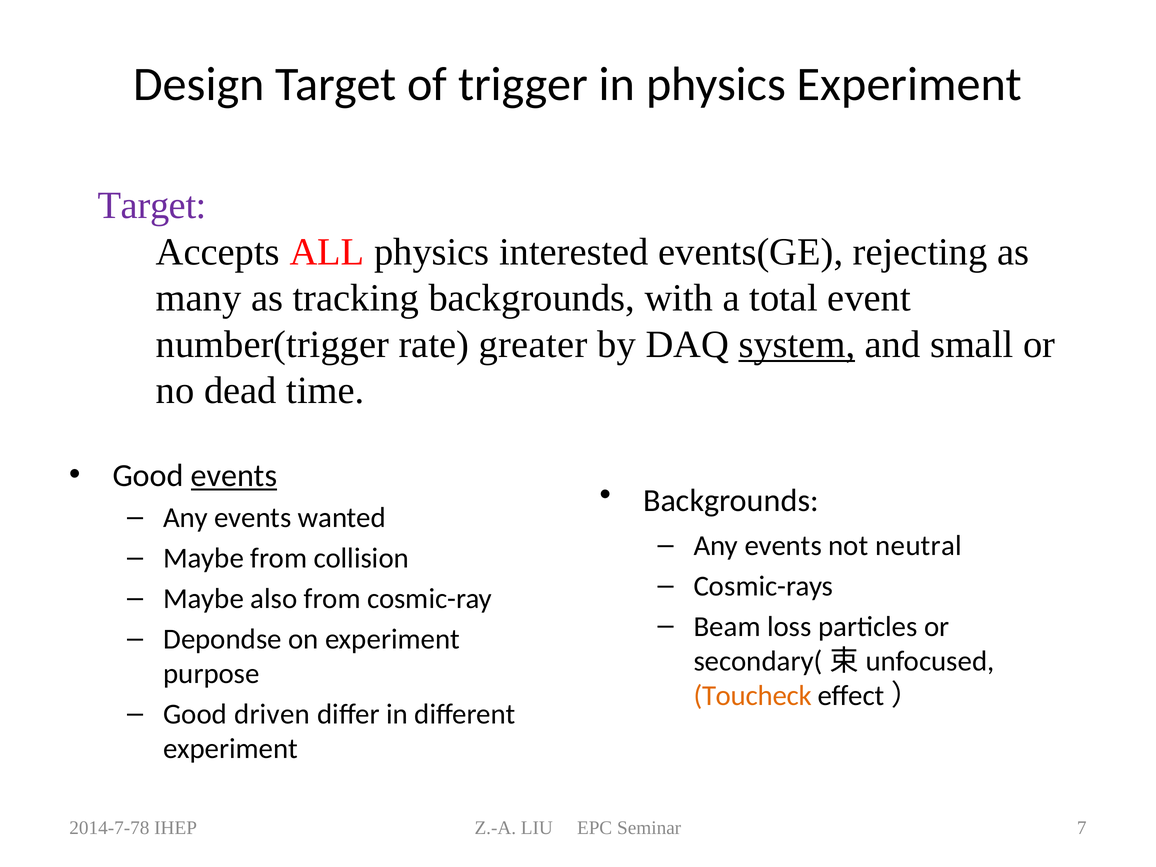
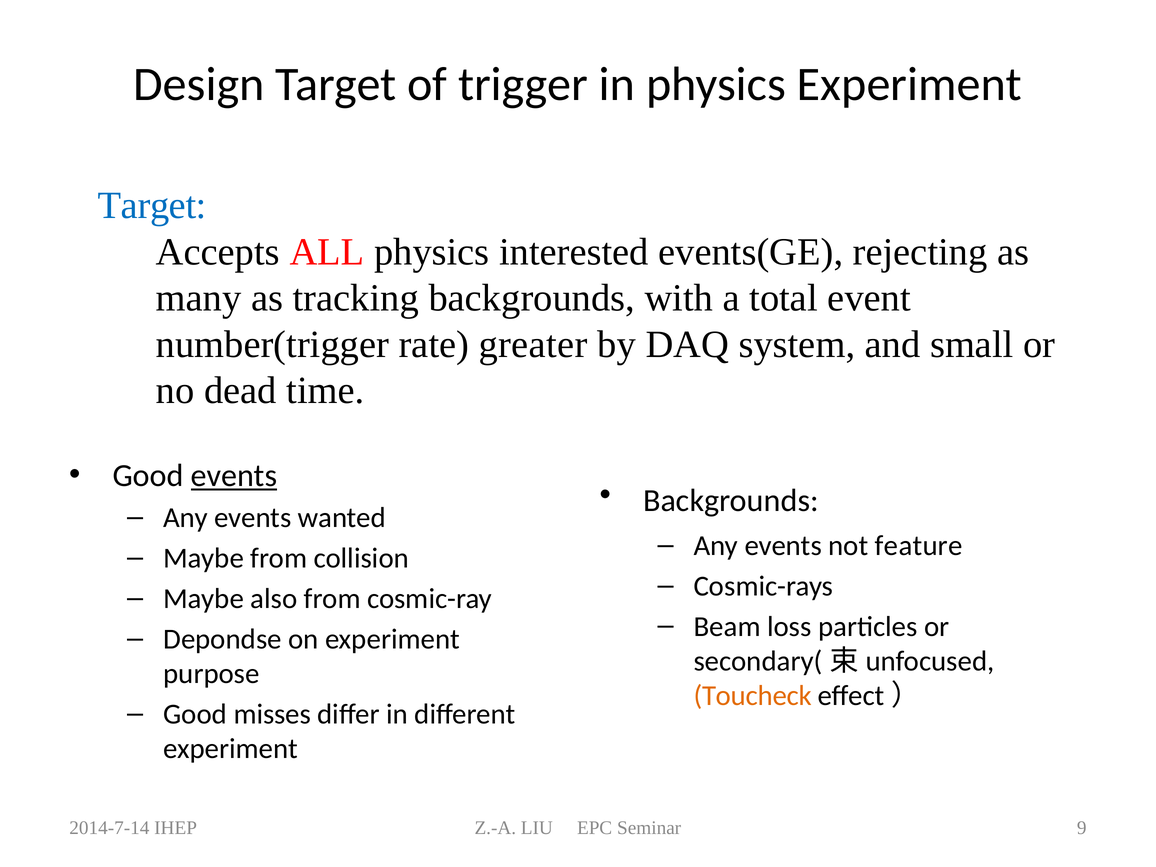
Target at (152, 206) colour: purple -> blue
system underline: present -> none
neutral: neutral -> feature
driven: driven -> misses
2014-7-78: 2014-7-78 -> 2014-7-14
7: 7 -> 9
